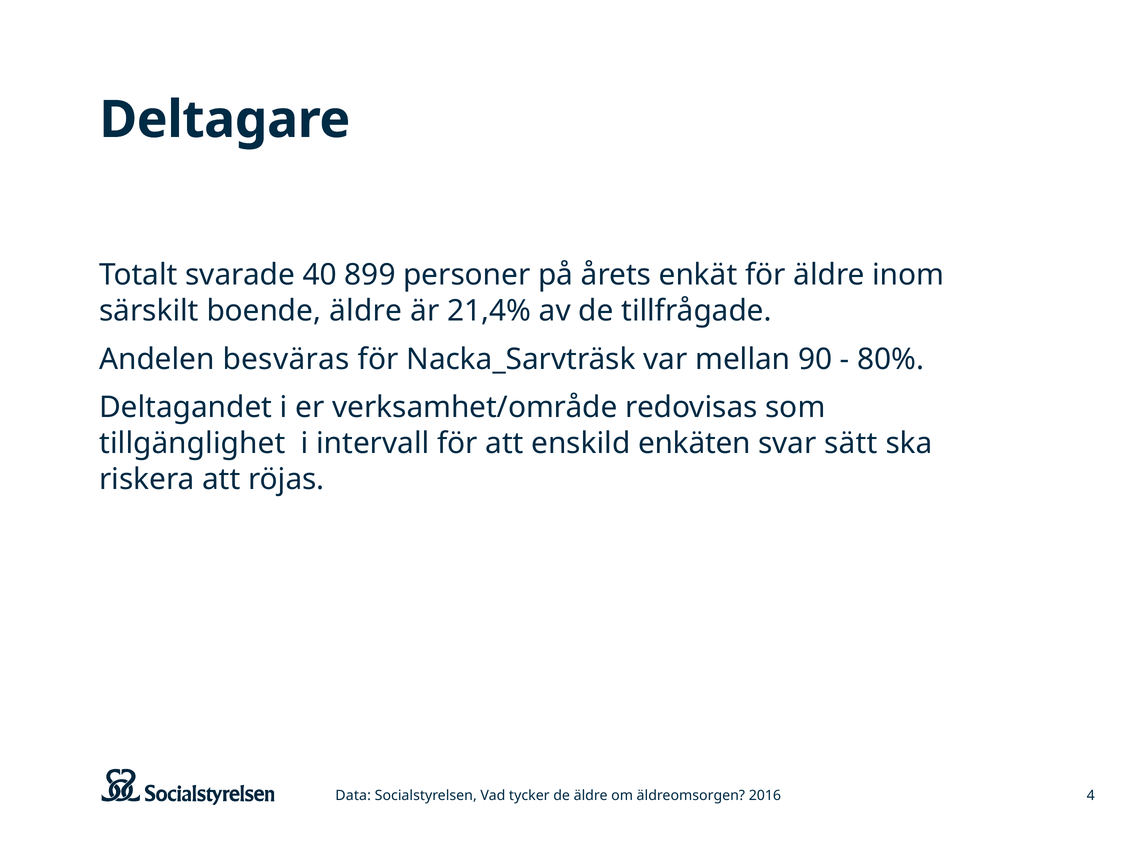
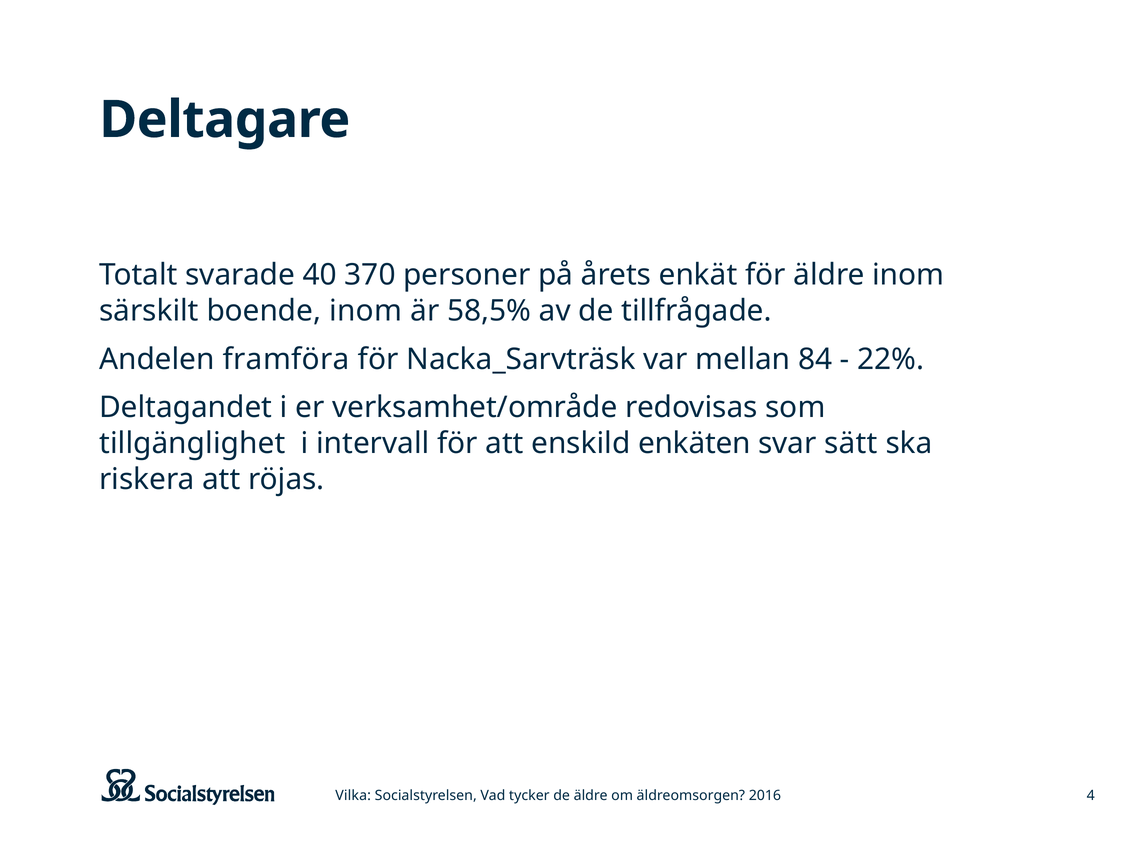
899: 899 -> 370
boende äldre: äldre -> inom
21,4%: 21,4% -> 58,5%
besväras: besväras -> framföra
90: 90 -> 84
80%: 80% -> 22%
Data: Data -> Vilka
